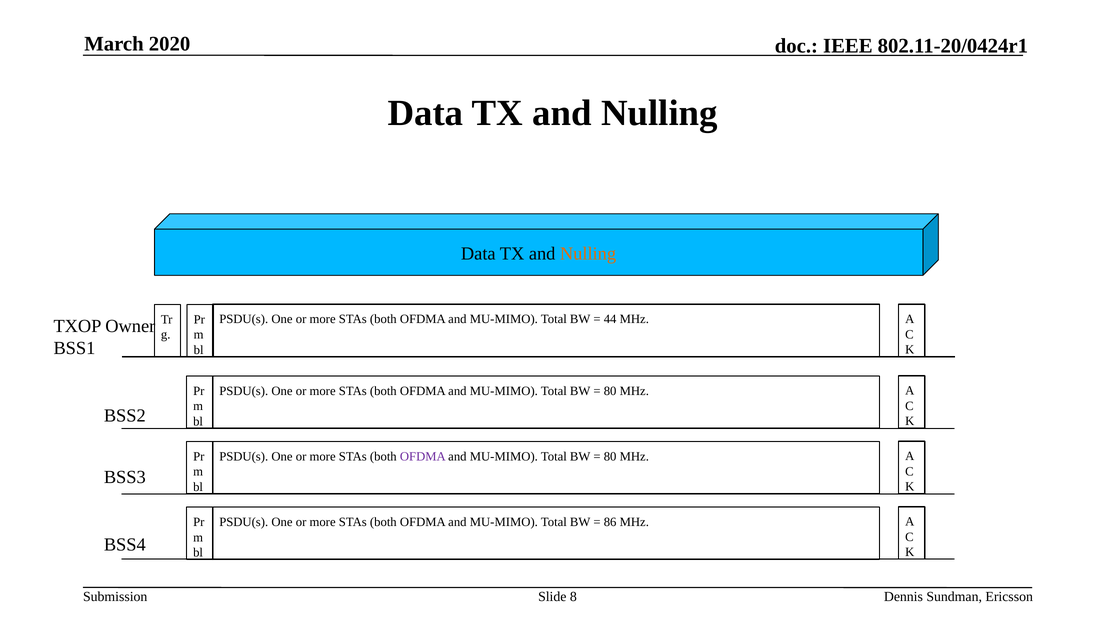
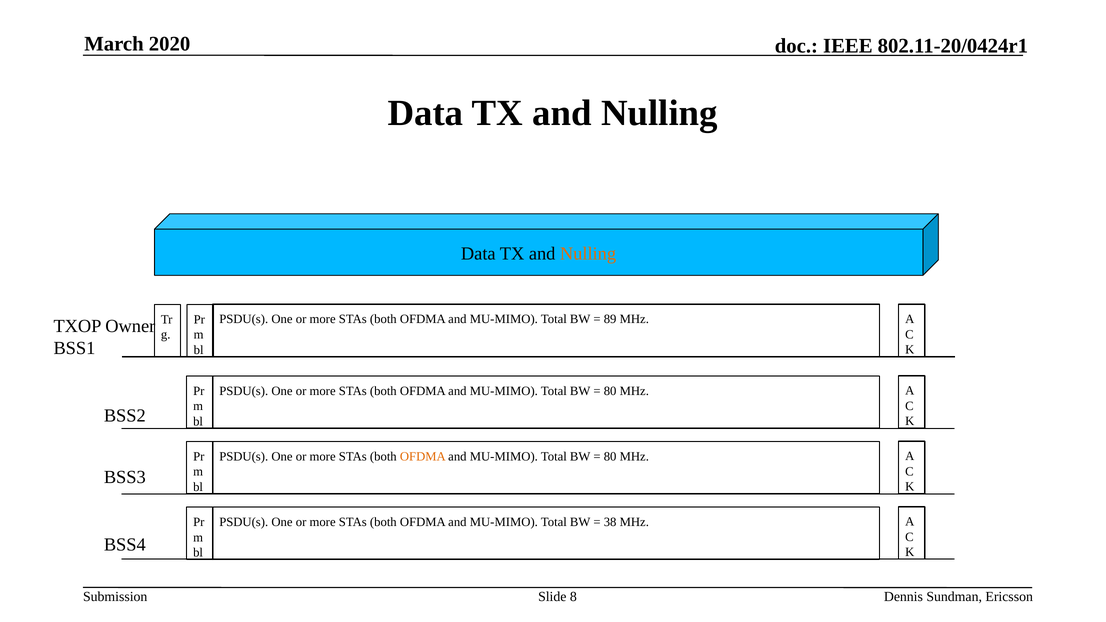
44: 44 -> 89
OFDMA at (423, 457) colour: purple -> orange
86: 86 -> 38
